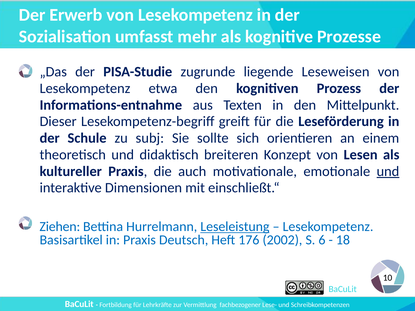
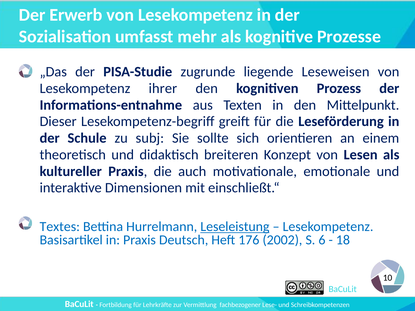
etwa: etwa -> ihrer
und at (388, 171) underline: present -> none
Ziehen: Ziehen -> Textes
